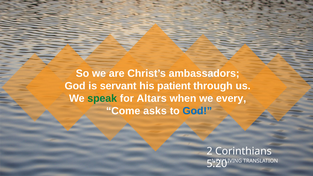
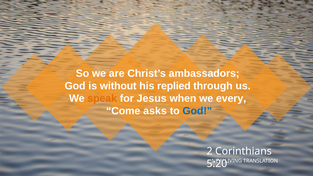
servant: servant -> without
patient: patient -> replied
speak colour: green -> orange
Altars: Altars -> Jesus
